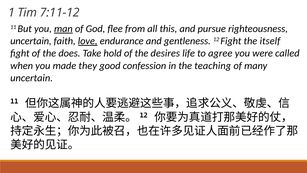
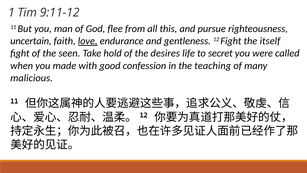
7:11-12: 7:11-12 -> 9:11-12
man underline: present -> none
does: does -> seen
agree: agree -> secret
they: they -> with
uncertain at (32, 78): uncertain -> malicious
